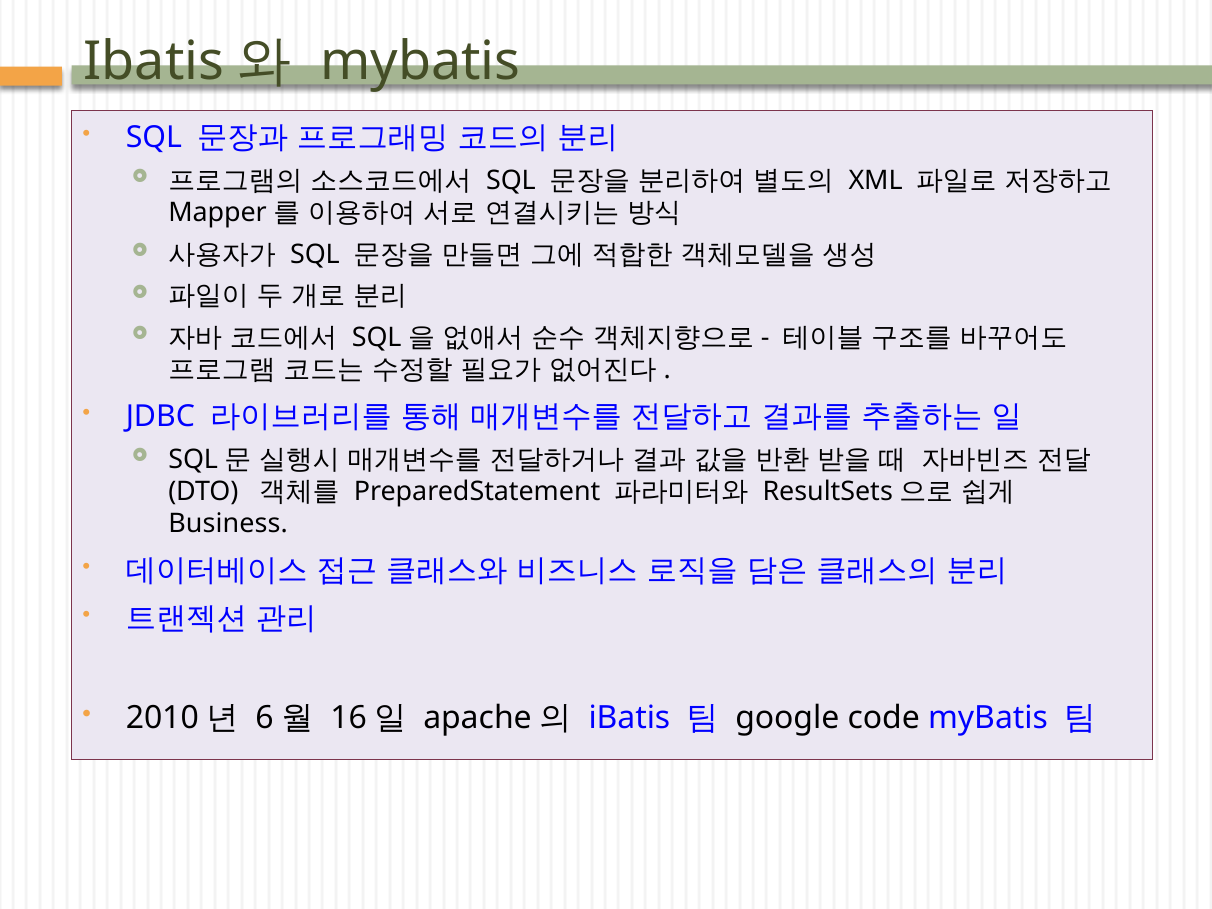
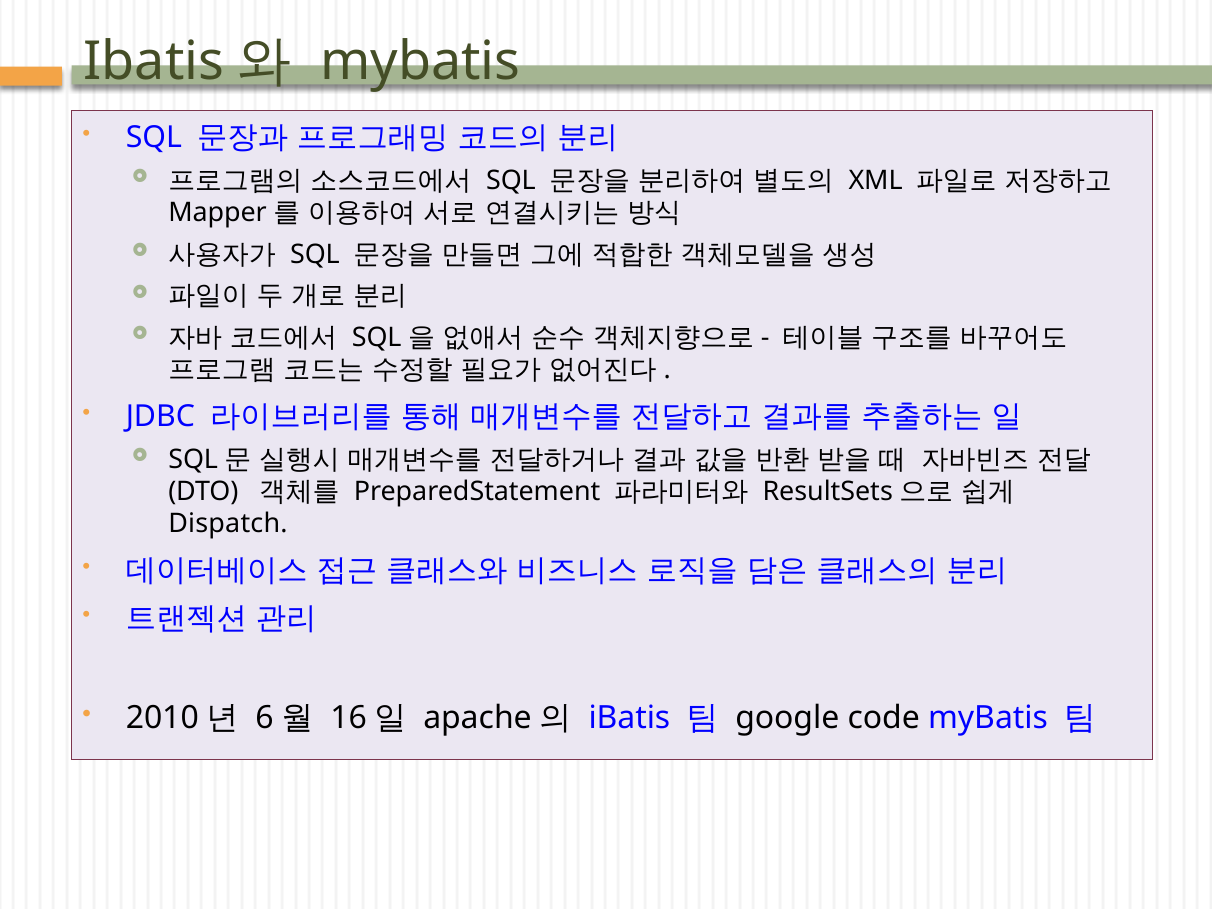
Business: Business -> Dispatch
